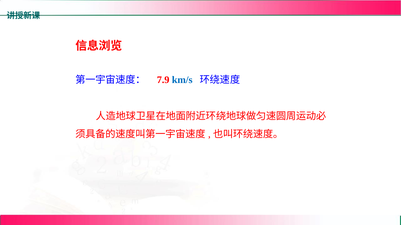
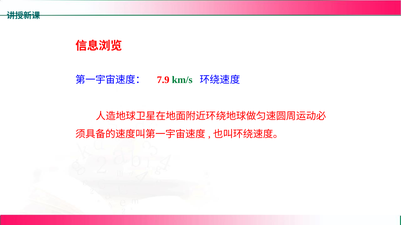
km/s colour: blue -> green
